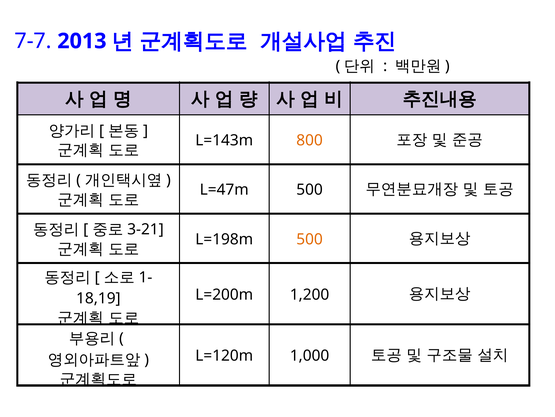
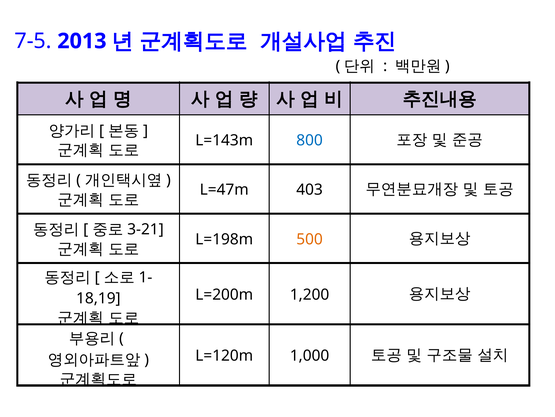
7-7: 7-7 -> 7-5
800 colour: orange -> blue
L=47m 500: 500 -> 403
